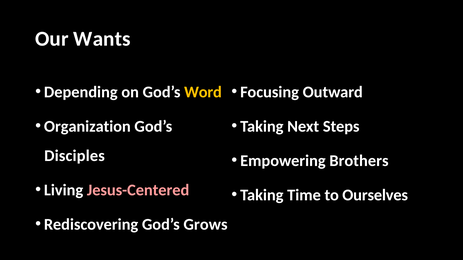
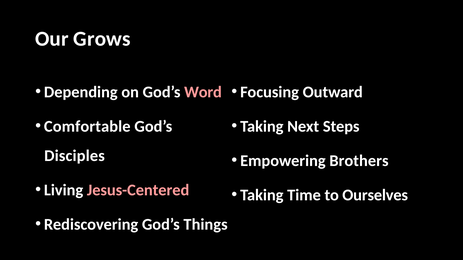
Wants: Wants -> Grows
Word colour: yellow -> pink
Organization: Organization -> Comfortable
Grows: Grows -> Things
